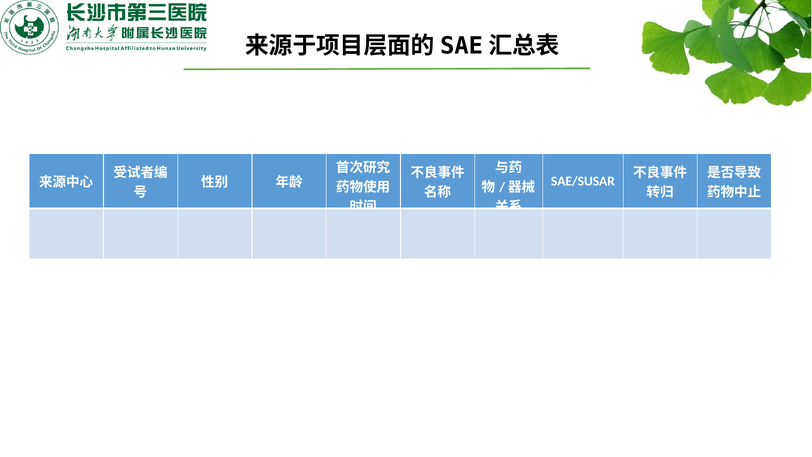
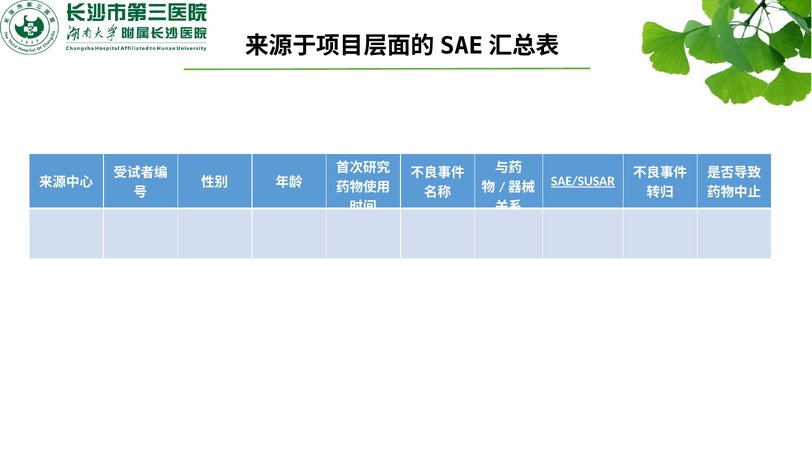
SAE/SUSAR underline: none -> present
